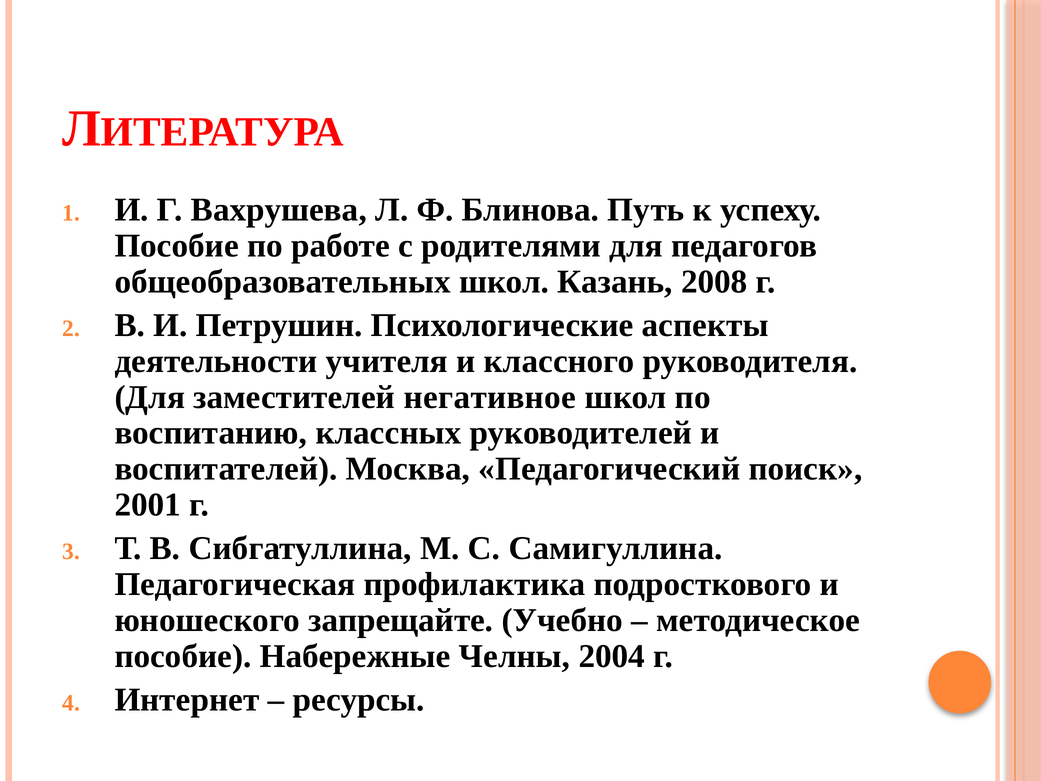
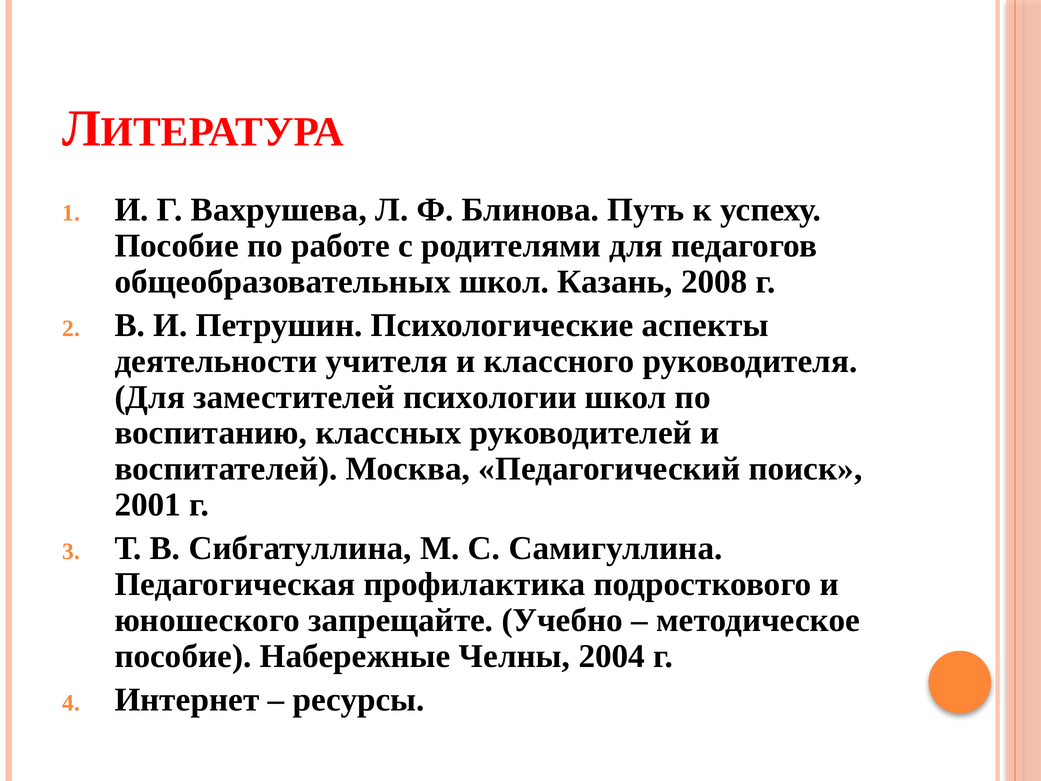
негативное: негативное -> психологии
